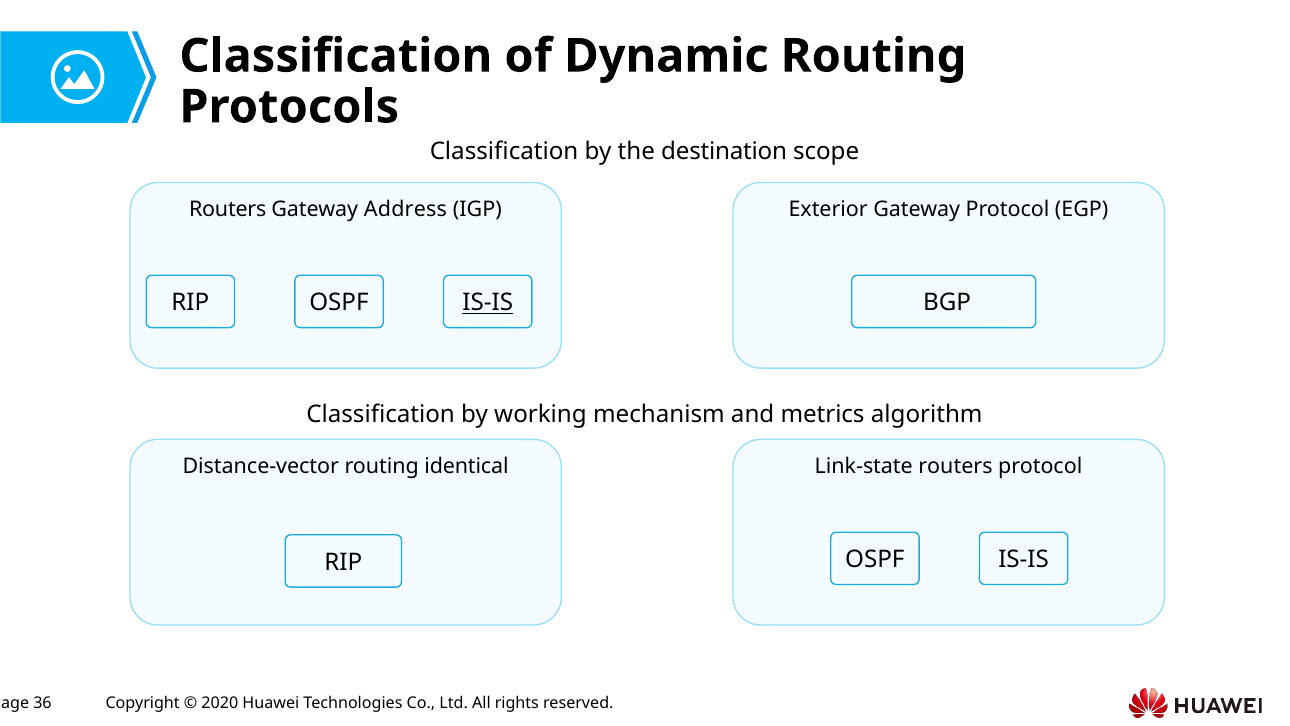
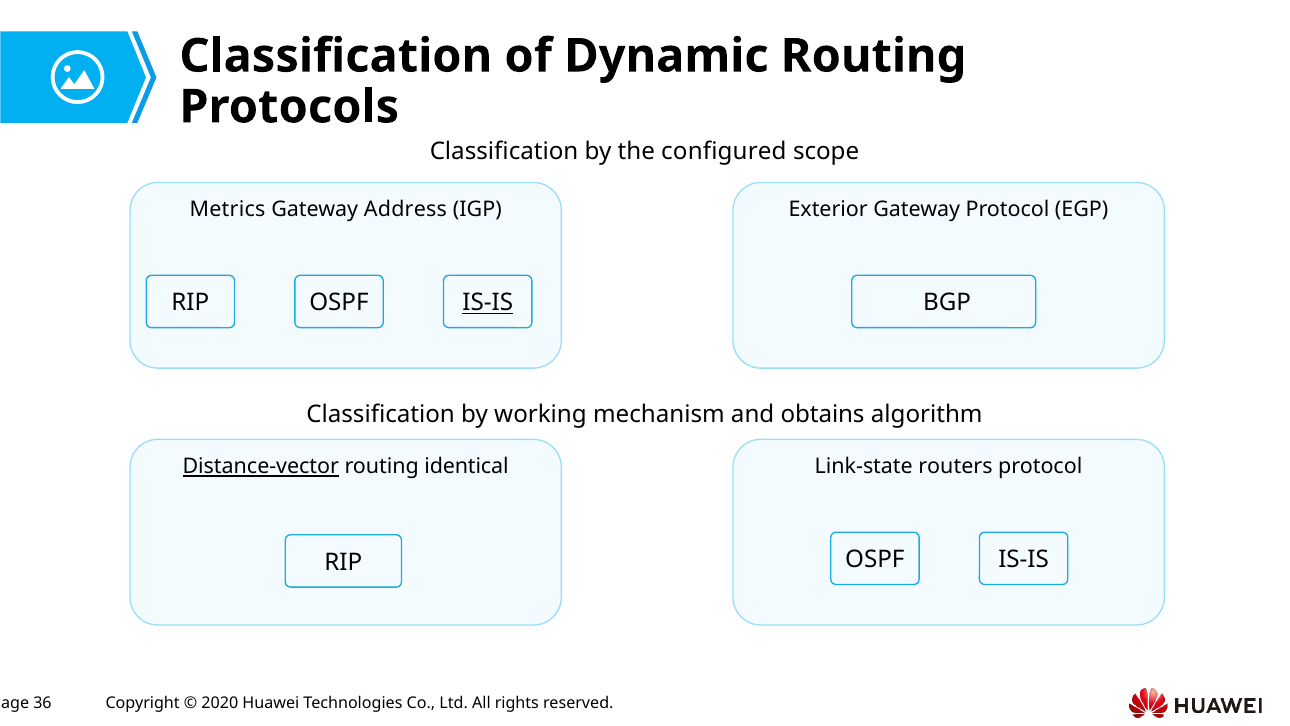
destination: destination -> configured
Routers at (228, 210): Routers -> Metrics
metrics: metrics -> obtains
Distance-vector underline: none -> present
